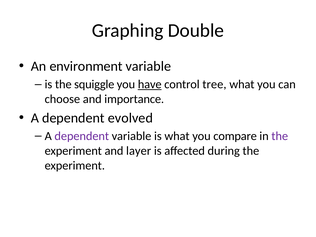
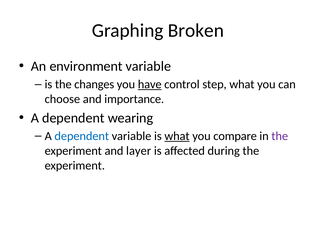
Double: Double -> Broken
squiggle: squiggle -> changes
tree: tree -> step
evolved: evolved -> wearing
dependent at (82, 136) colour: purple -> blue
what at (177, 136) underline: none -> present
